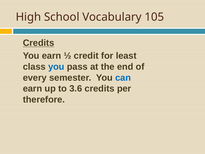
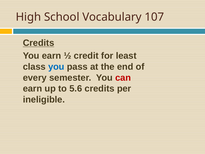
105: 105 -> 107
can colour: blue -> red
3.6: 3.6 -> 5.6
therefore: therefore -> ineligible
